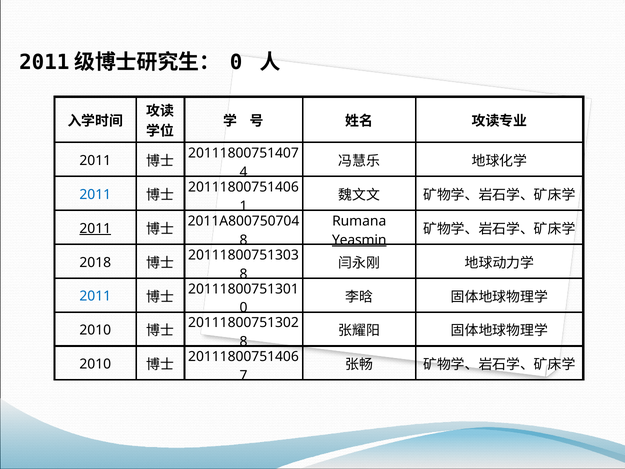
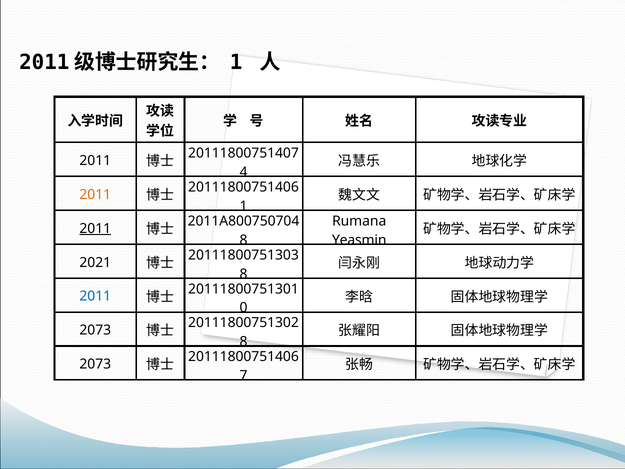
0 at (236, 62): 0 -> 1
2011 at (95, 194) colour: blue -> orange
Yeasmin underline: present -> none
2018: 2018 -> 2021
2010 at (95, 330): 2010 -> 2073
2010 at (95, 364): 2010 -> 2073
